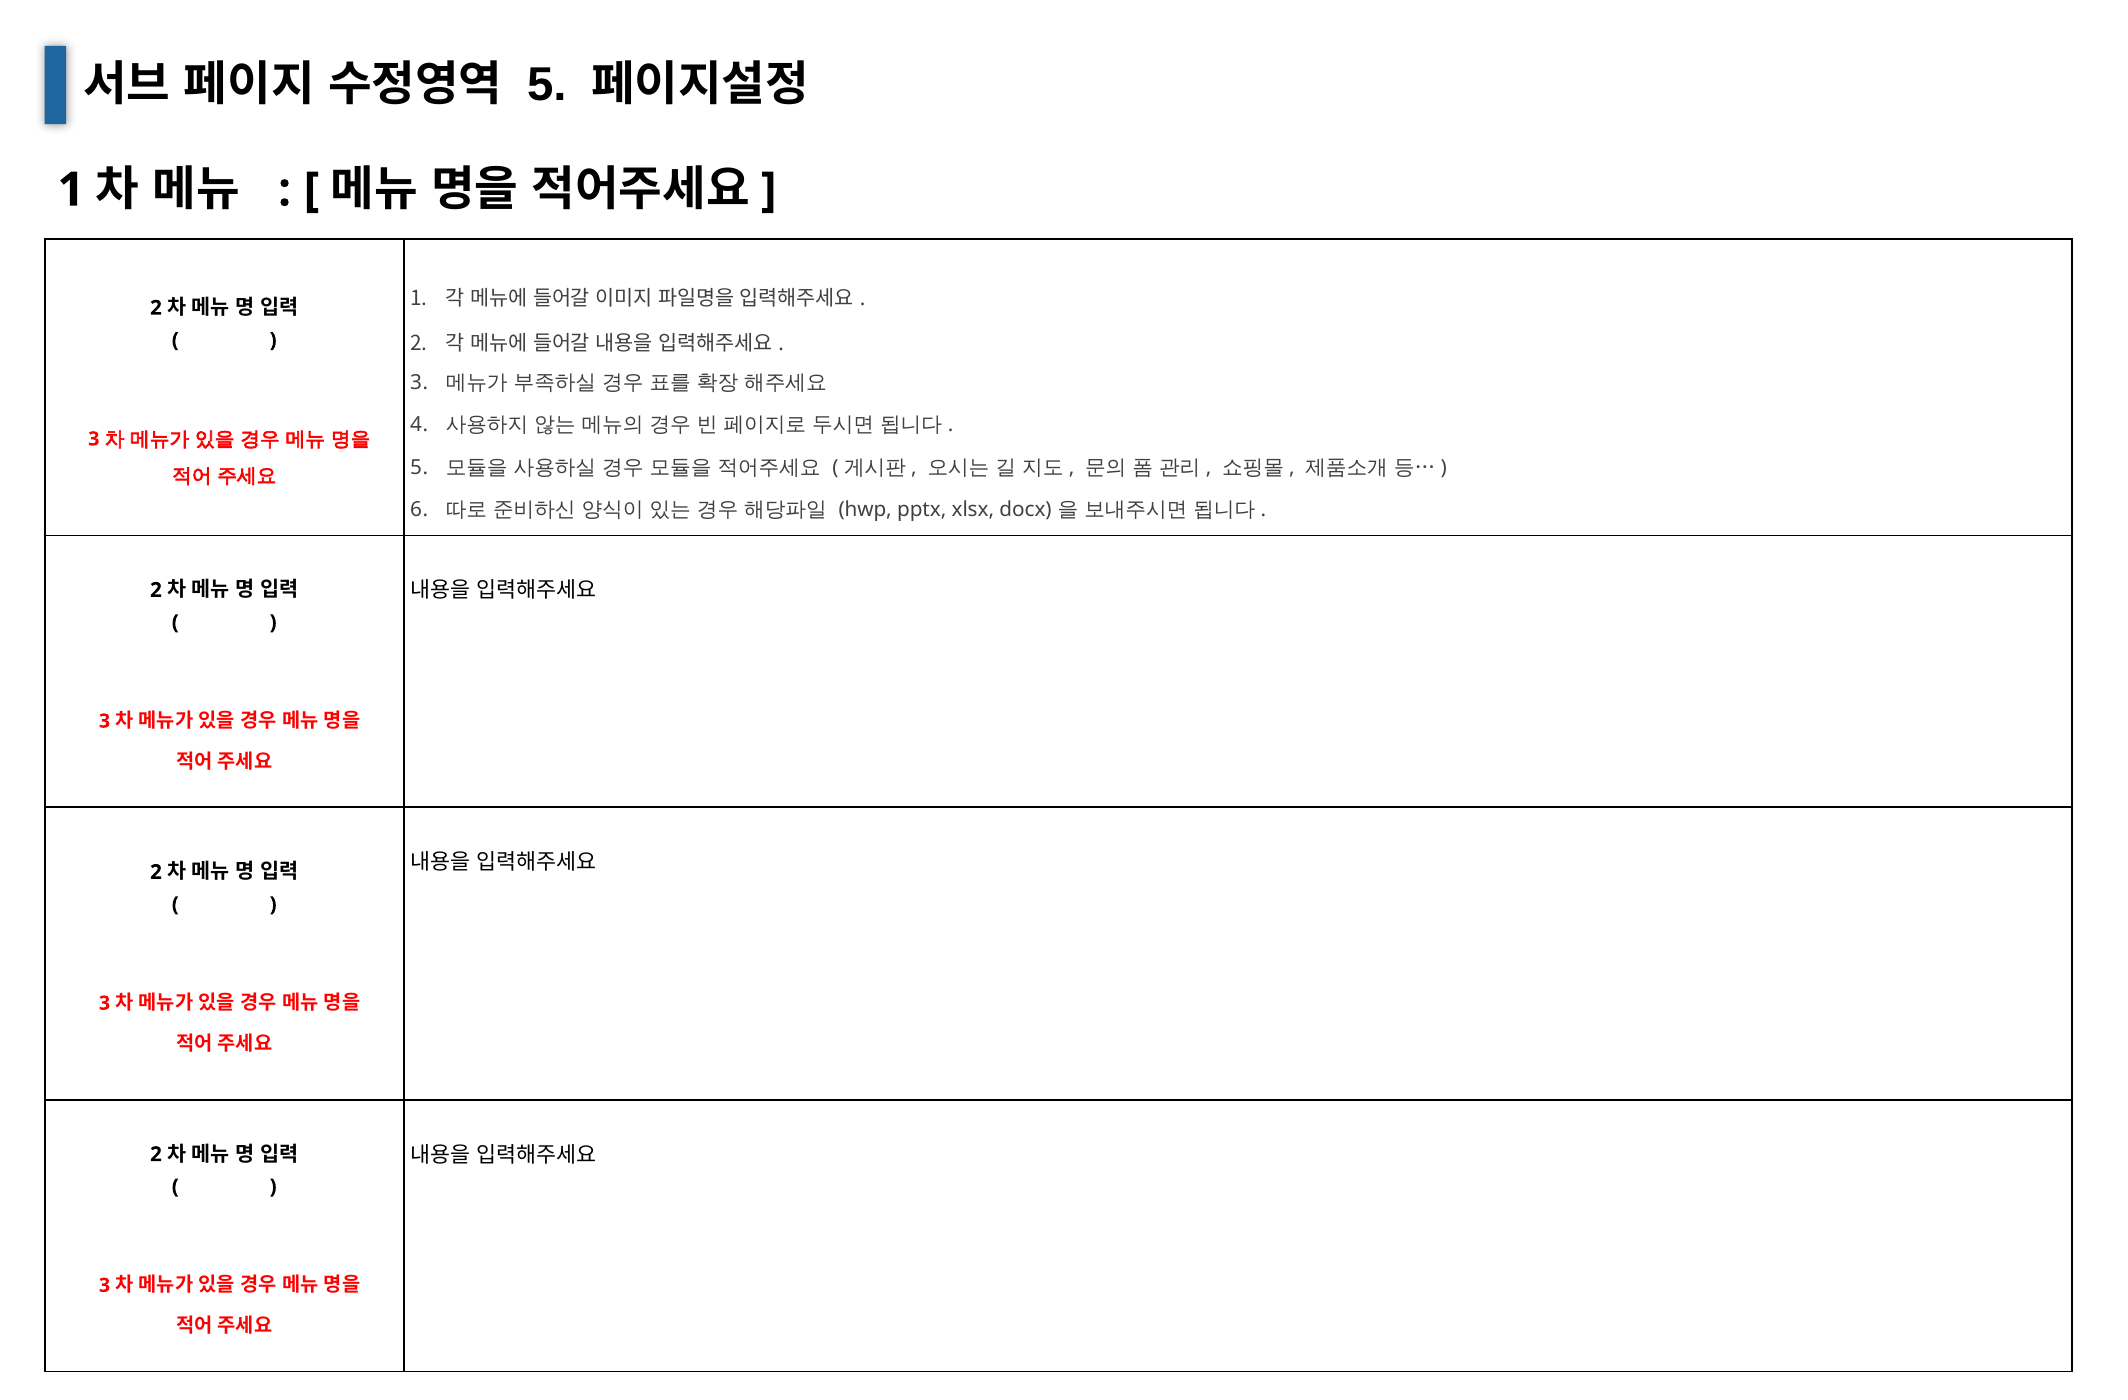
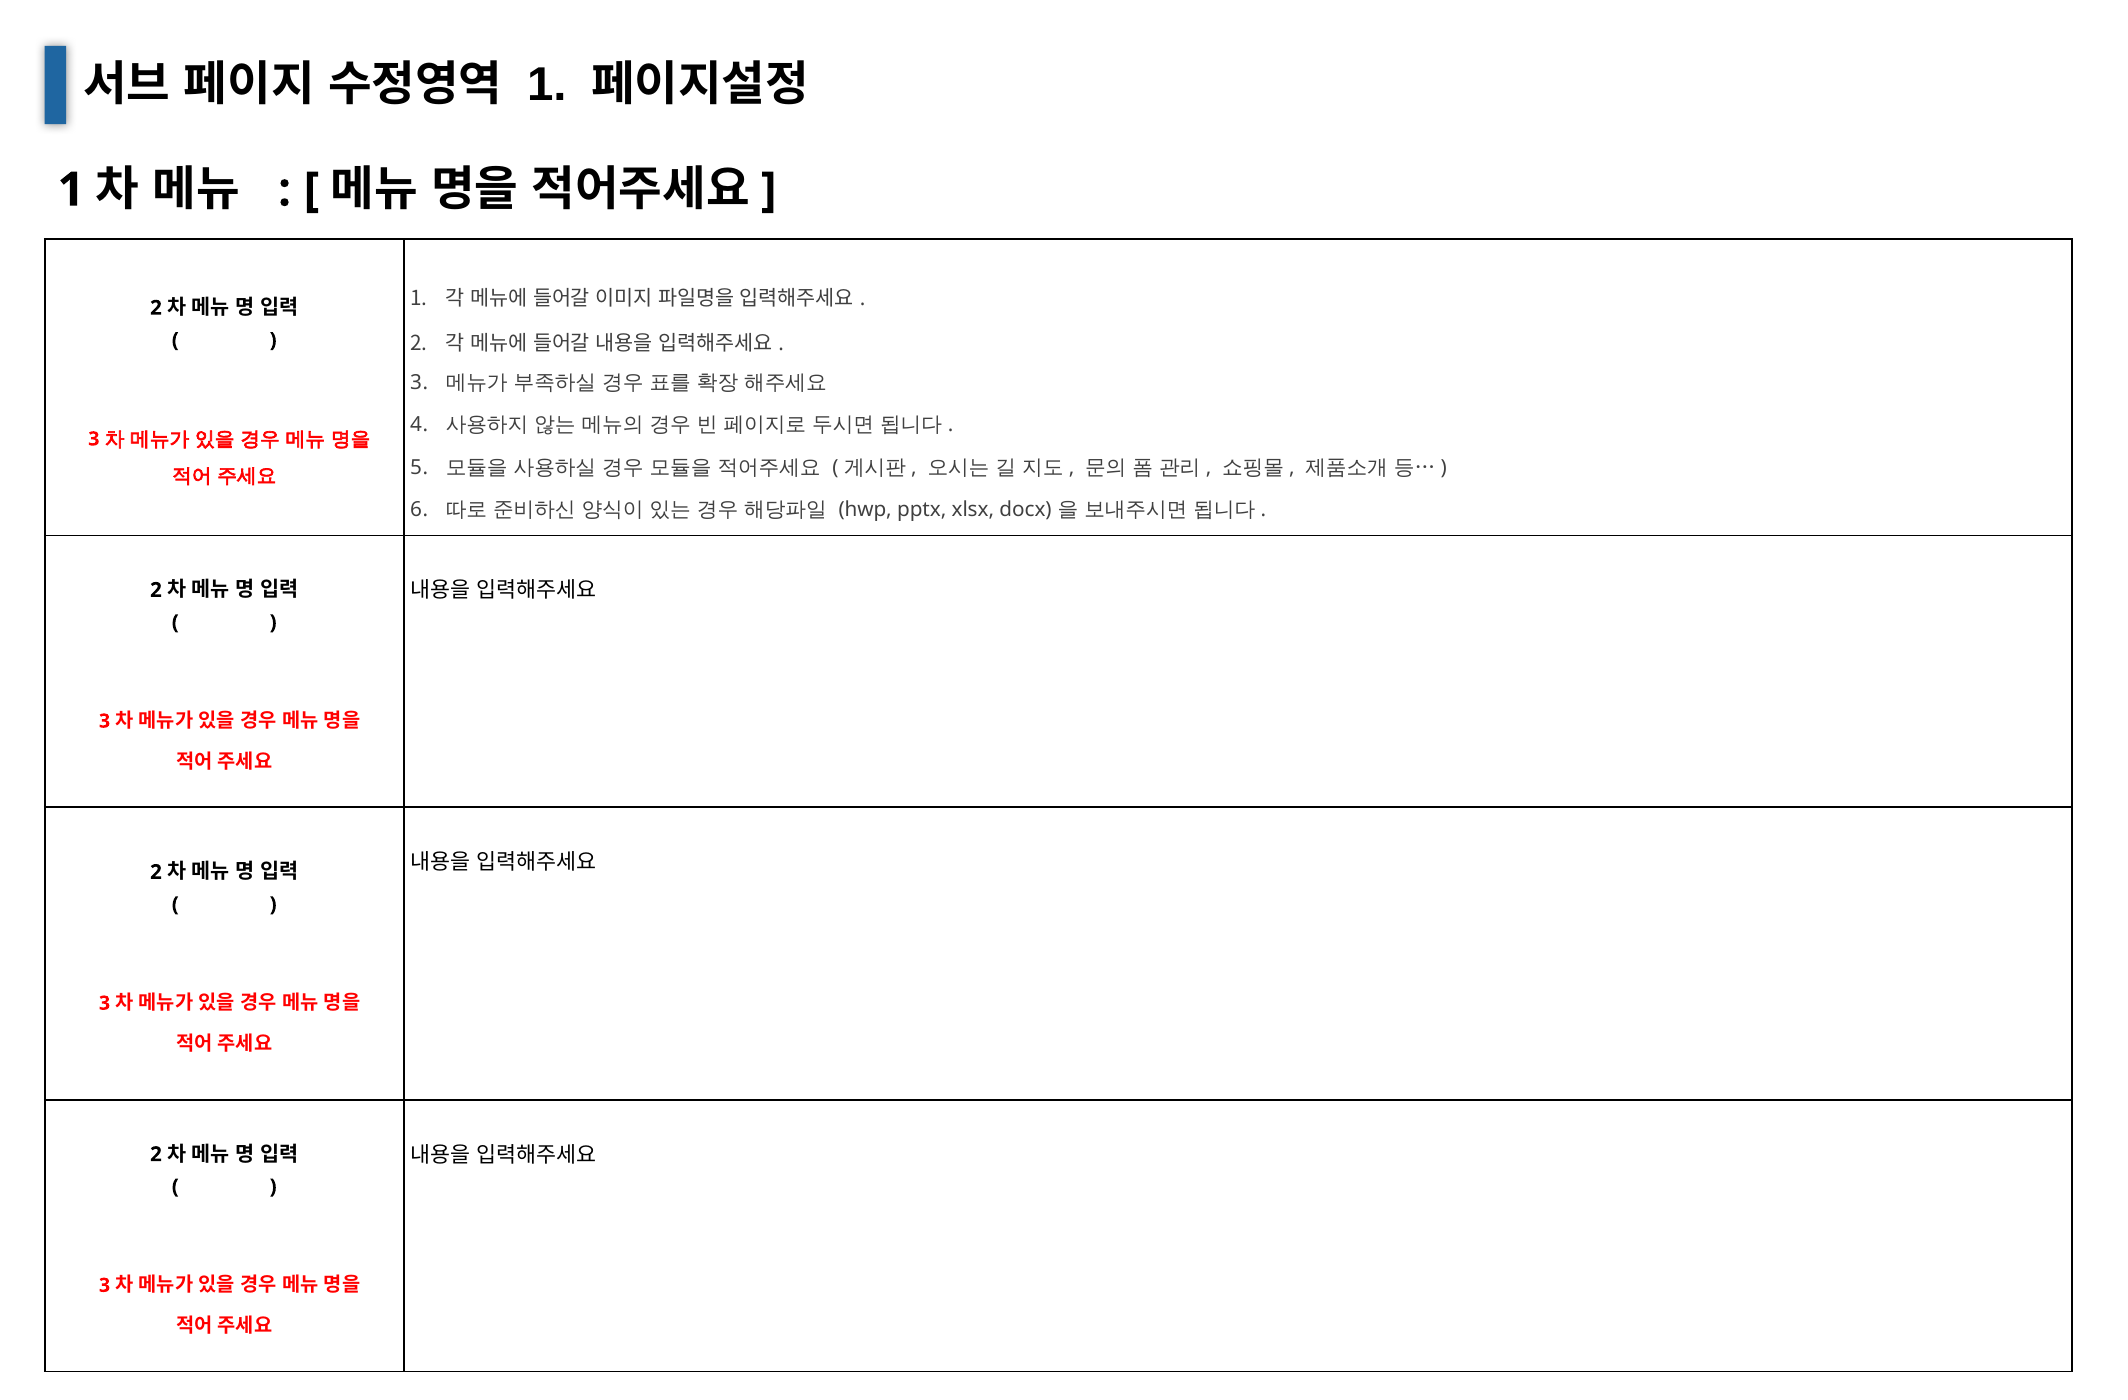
5 at (547, 85): 5 -> 1
